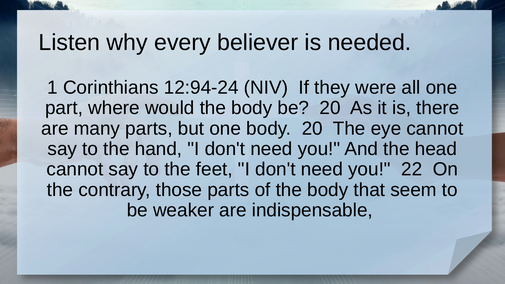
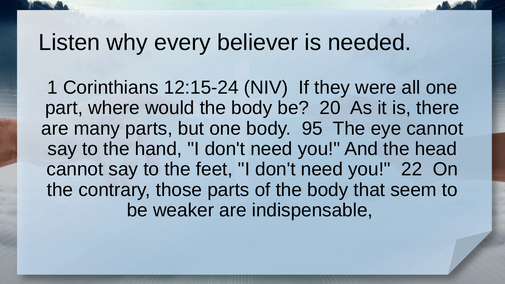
12:94-24: 12:94-24 -> 12:15-24
body 20: 20 -> 95
